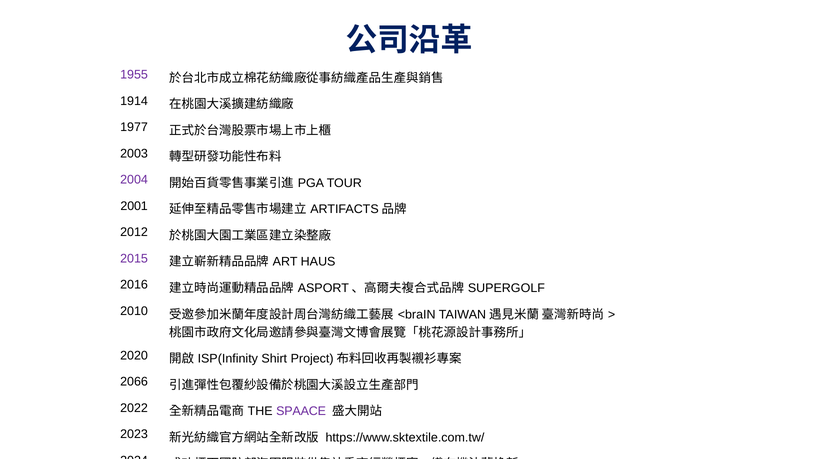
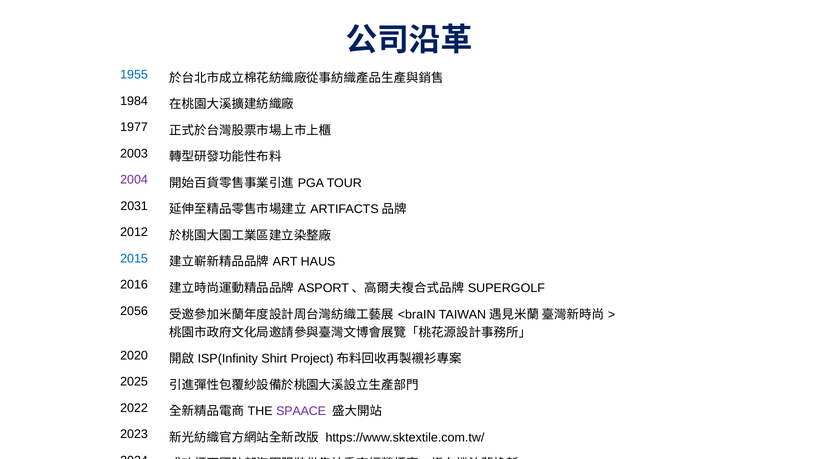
1955 colour: purple -> blue
1914: 1914 -> 1984
2001: 2001 -> 2031
2015 colour: purple -> blue
2010: 2010 -> 2056
2066: 2066 -> 2025
